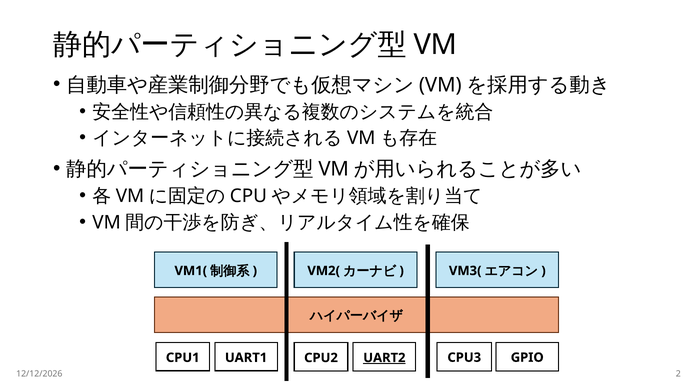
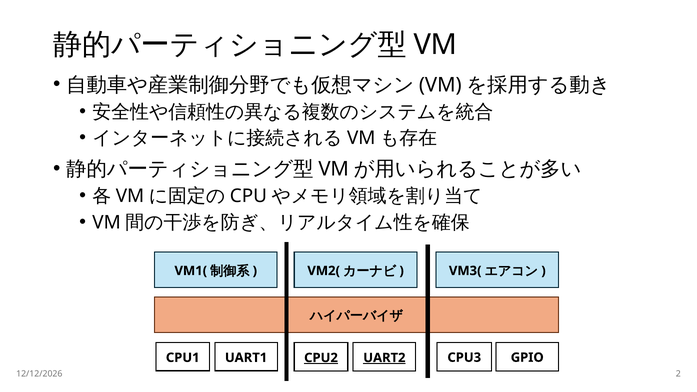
CPU2 underline: none -> present
